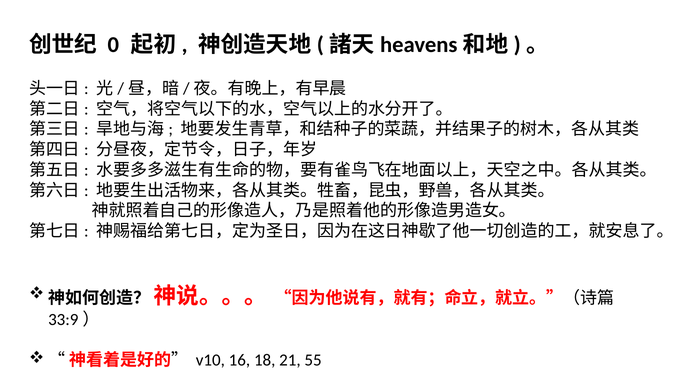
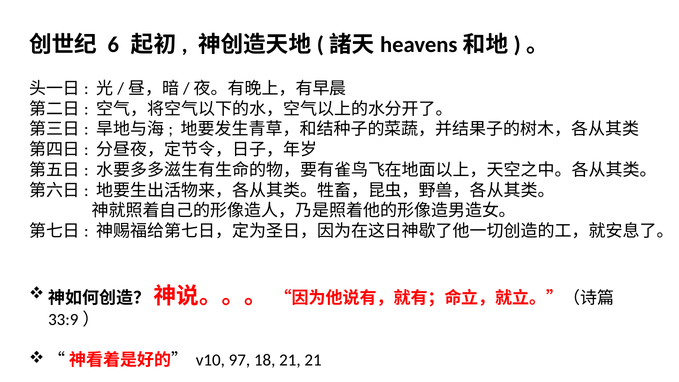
0: 0 -> 6
16: 16 -> 97
21 55: 55 -> 21
